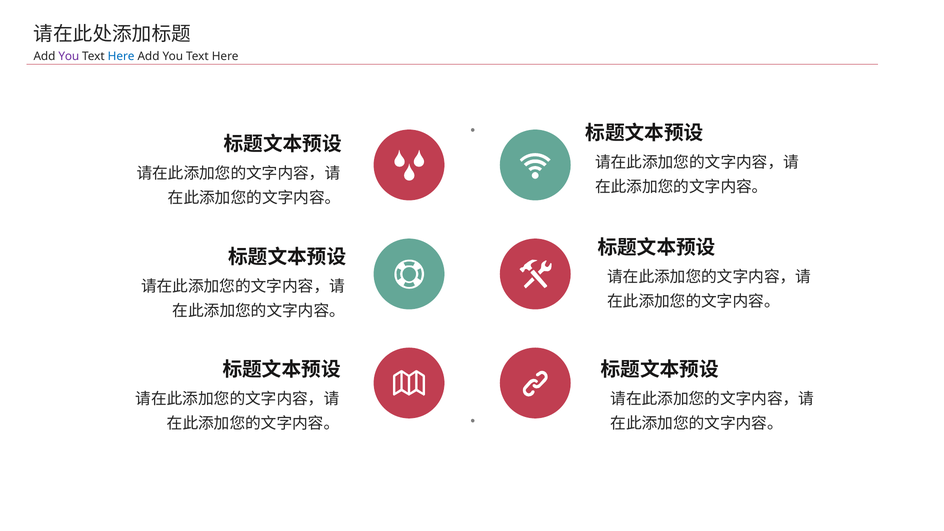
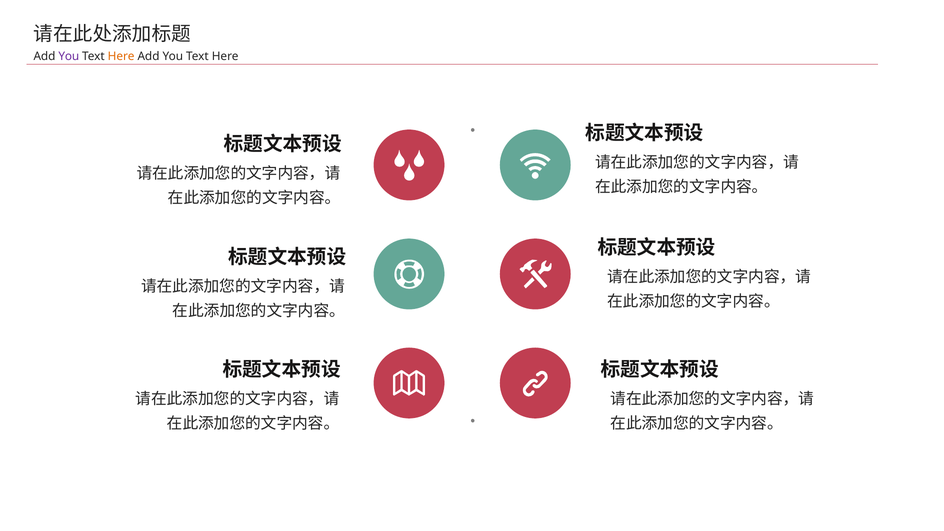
Here at (121, 56) colour: blue -> orange
